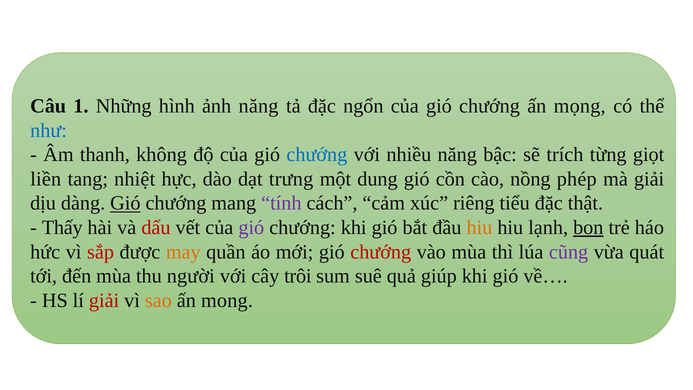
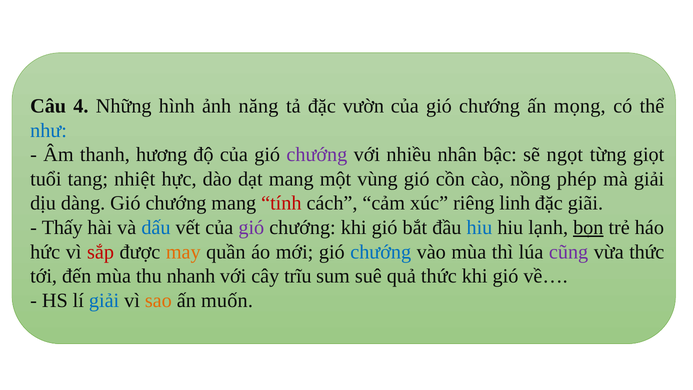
1: 1 -> 4
ngổn: ngổn -> vườn
không: không -> hương
chướng at (317, 155) colour: blue -> purple
nhiều năng: năng -> nhân
trích: trích -> ngọt
liền: liền -> tuổi
dạt trưng: trưng -> mang
dung: dung -> vùng
Gió at (125, 203) underline: present -> none
tính colour: purple -> red
tiểu: tiểu -> linh
thật: thật -> giãi
dấu colour: red -> blue
hiu at (479, 227) colour: orange -> blue
chướng at (381, 252) colour: red -> blue
vừa quát: quát -> thức
người: người -> nhanh
trôi: trôi -> trĩu
quả giúp: giúp -> thức
giải at (104, 300) colour: red -> blue
mong: mong -> muốn
